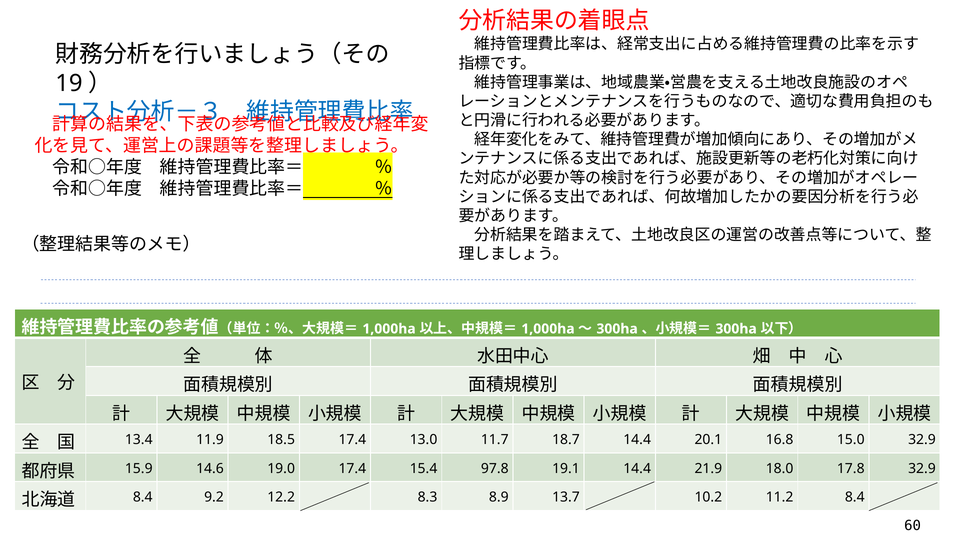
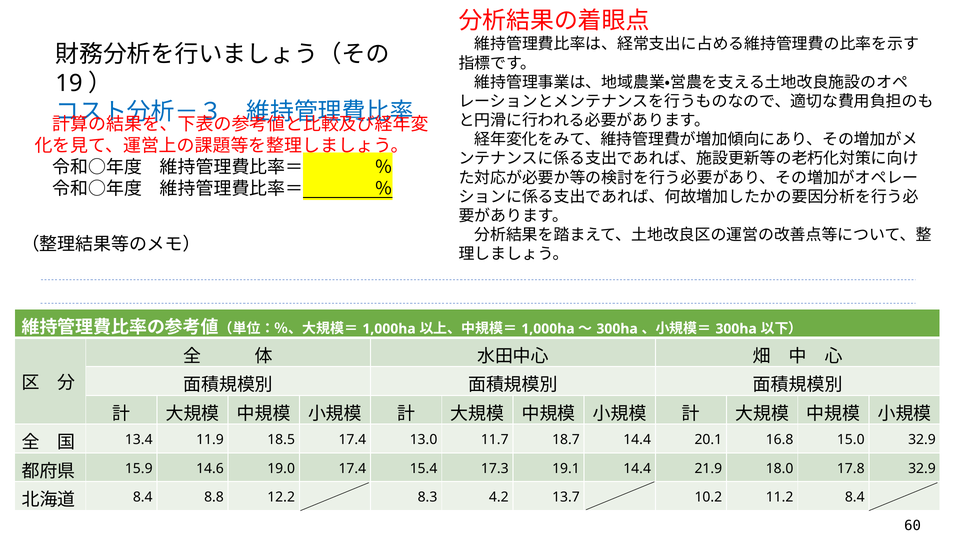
97.8: 97.8 -> 17.3
9.2: 9.2 -> 8.8
8.9: 8.9 -> 4.2
